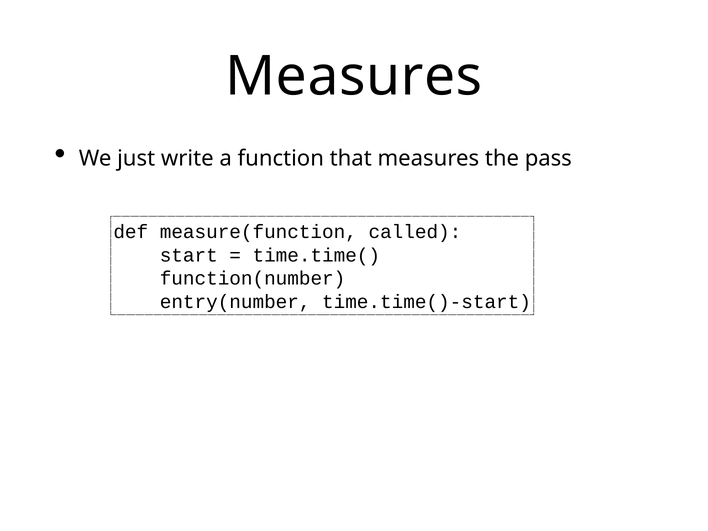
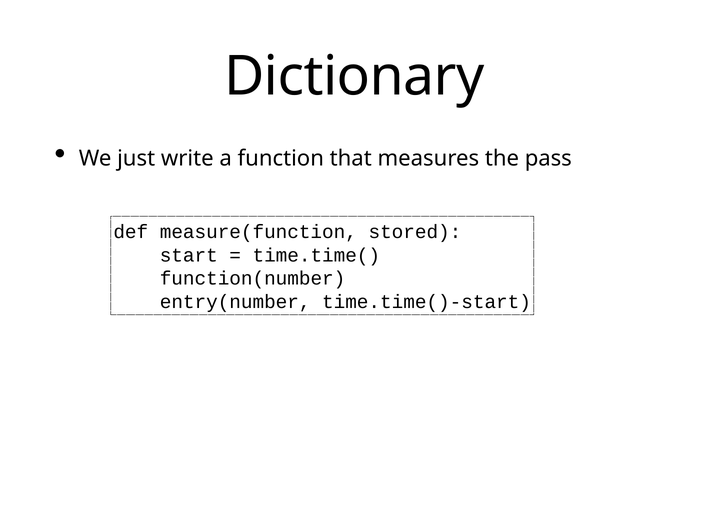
Measures at (354, 76): Measures -> Dictionary
called: called -> stored
